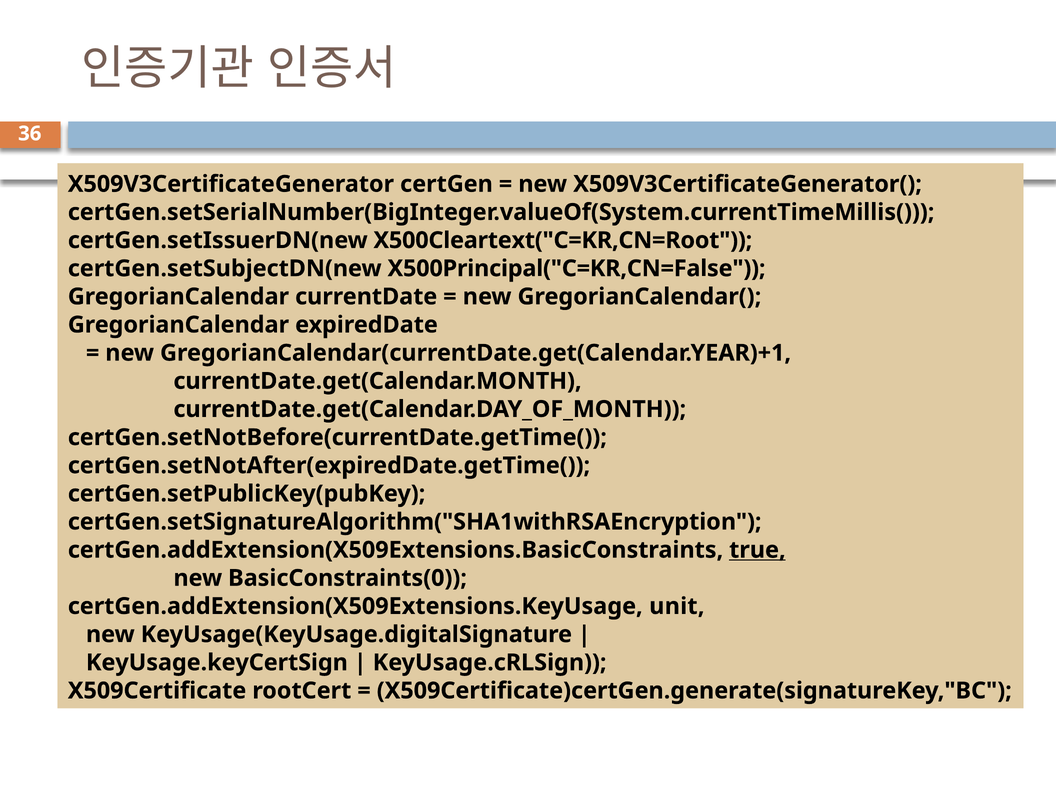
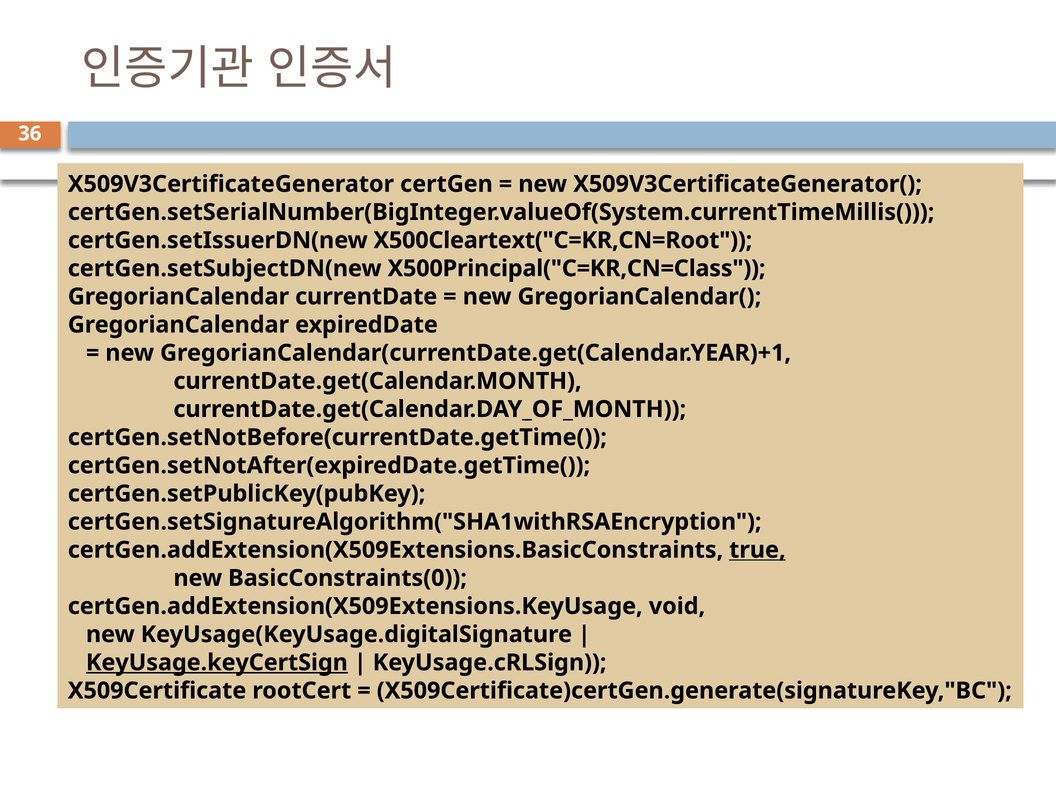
X500Principal("C=KR,CN=False: X500Principal("C=KR,CN=False -> X500Principal("C=KR,CN=Class
unit: unit -> void
KeyUsage.keyCertSign underline: none -> present
